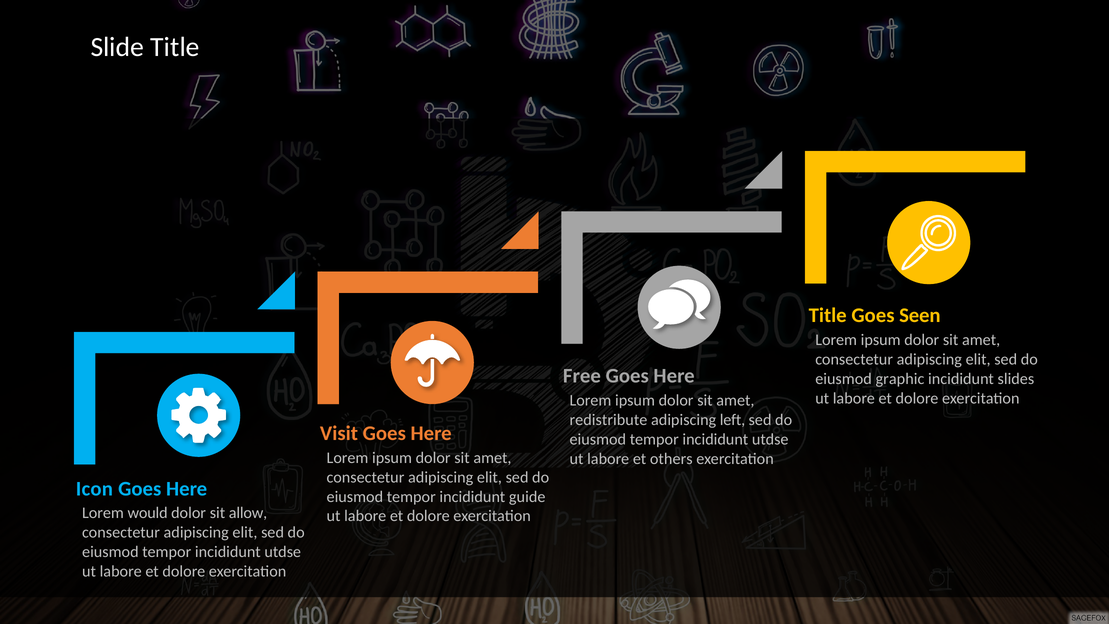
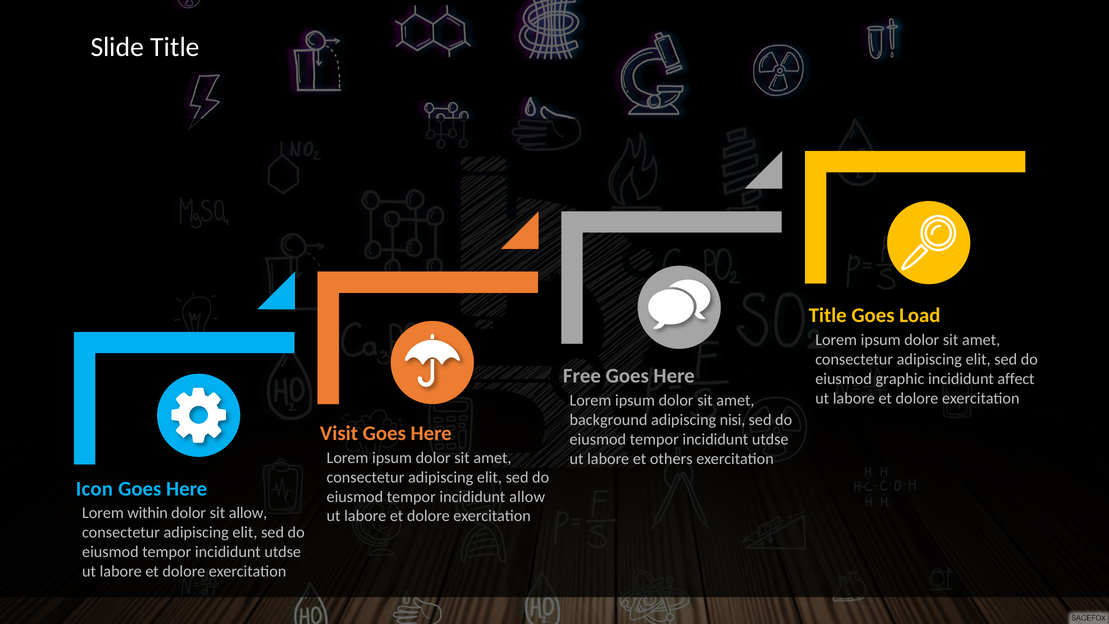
Seen: Seen -> Load
slides: slides -> affect
redistribute: redistribute -> background
left: left -> nisi
incididunt guide: guide -> allow
would: would -> within
